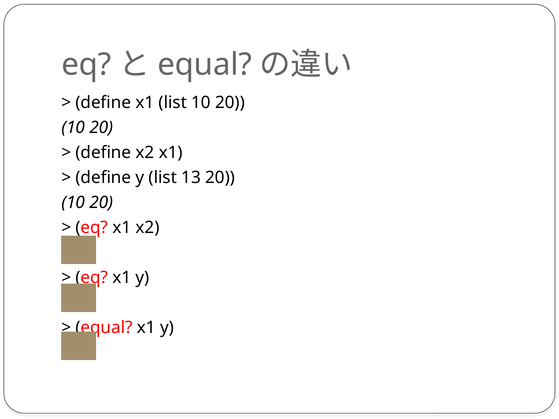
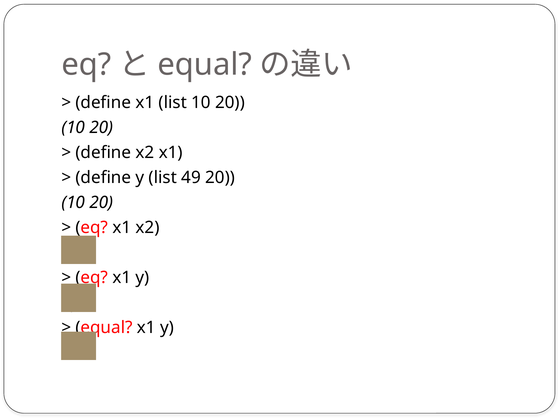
13: 13 -> 49
